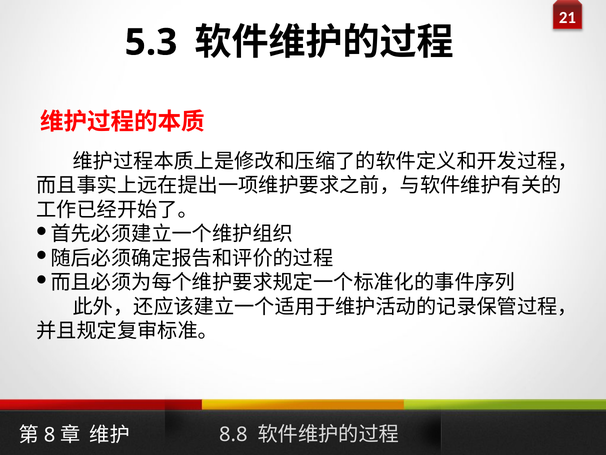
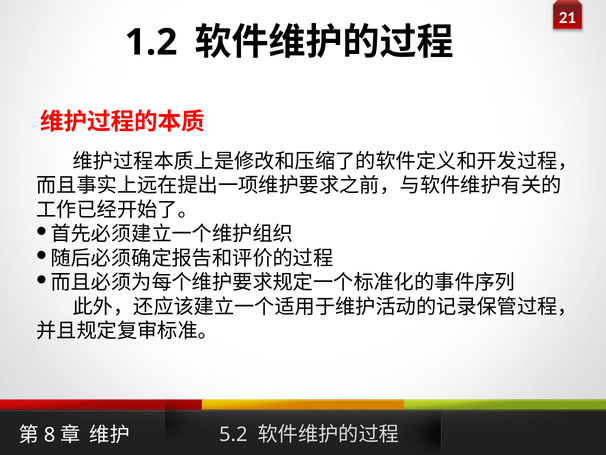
5.3: 5.3 -> 1.2
8.8: 8.8 -> 5.2
